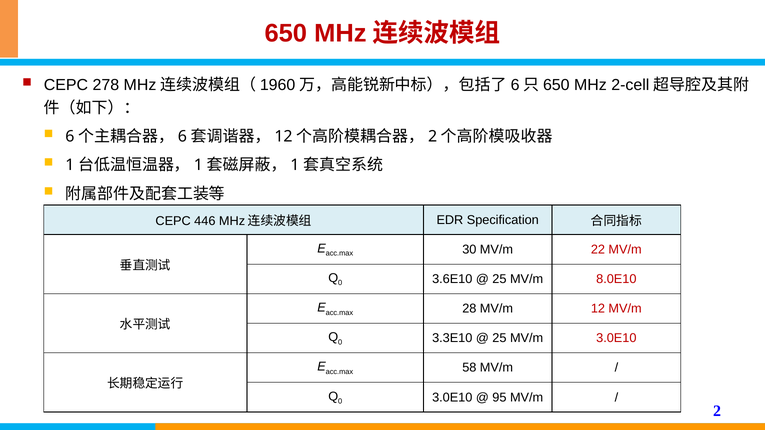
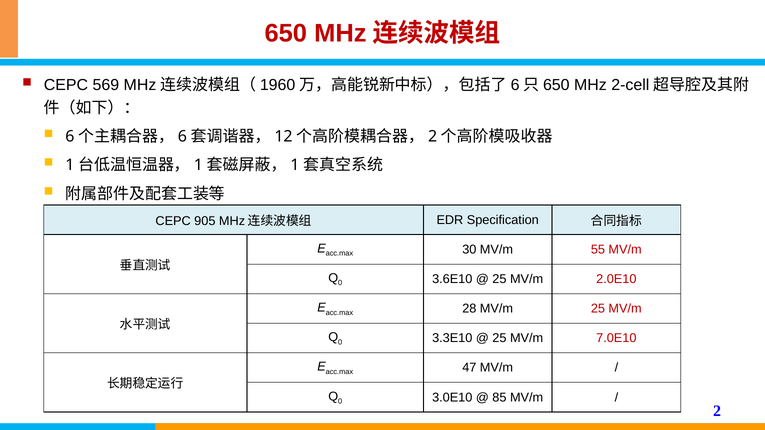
278: 278 -> 569
446: 446 -> 905
22: 22 -> 55
8.0E10: 8.0E10 -> 2.0E10
MV/m 12: 12 -> 25
MV/m 3.0E10: 3.0E10 -> 7.0E10
58: 58 -> 47
95: 95 -> 85
